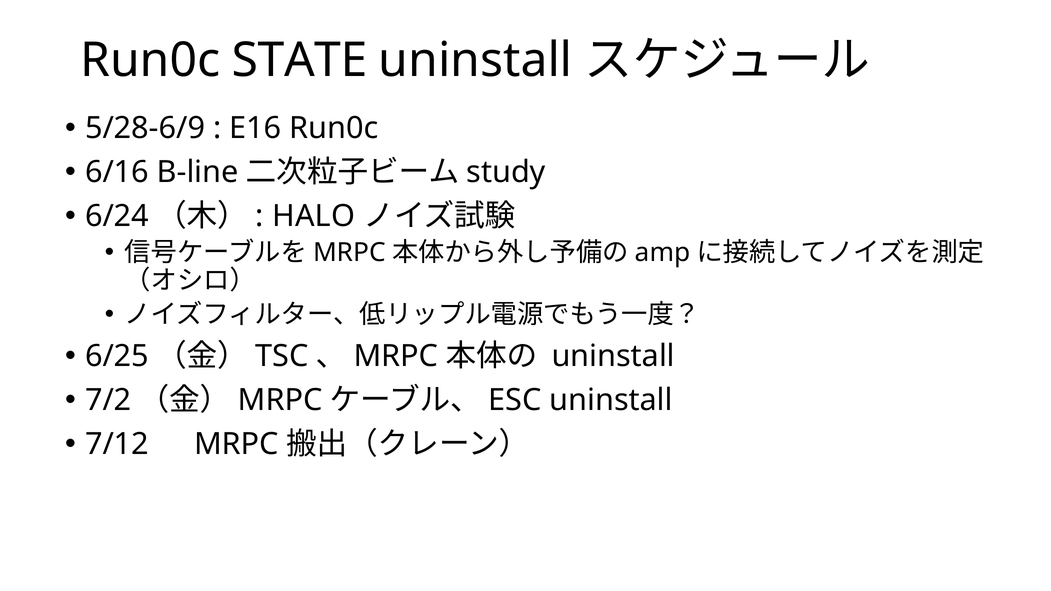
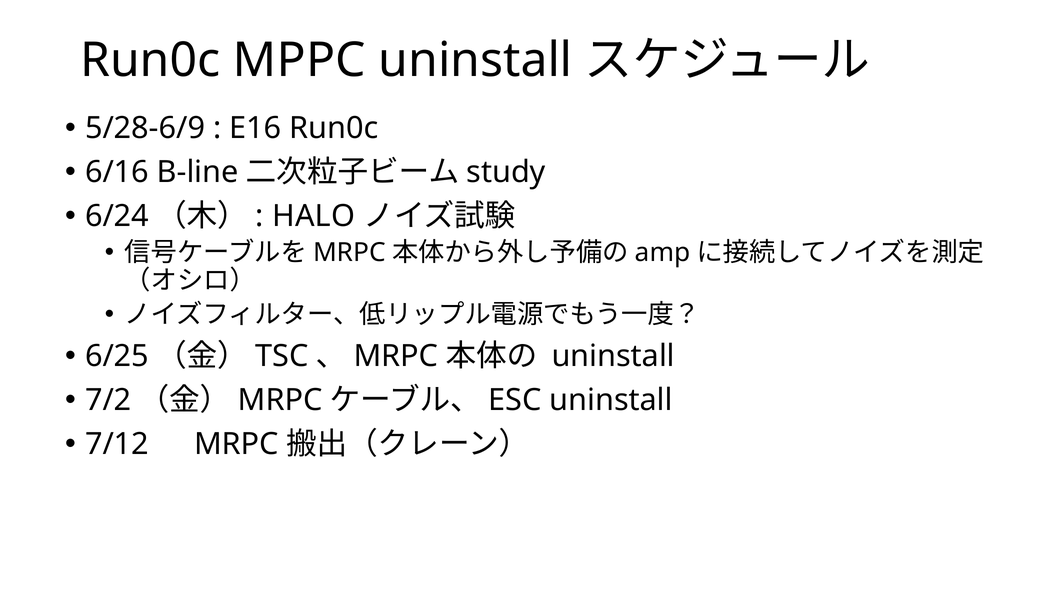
STATE: STATE -> MPPC
